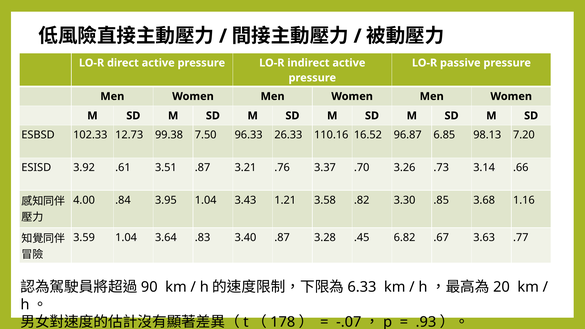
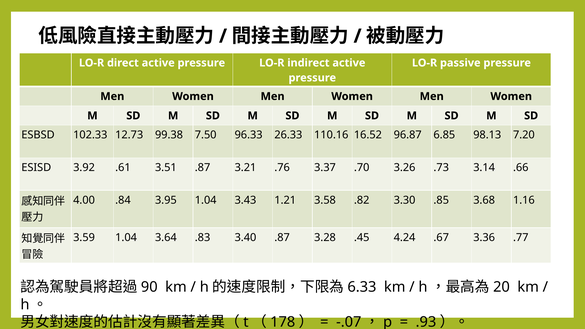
6.82: 6.82 -> 4.24
3.63: 3.63 -> 3.36
